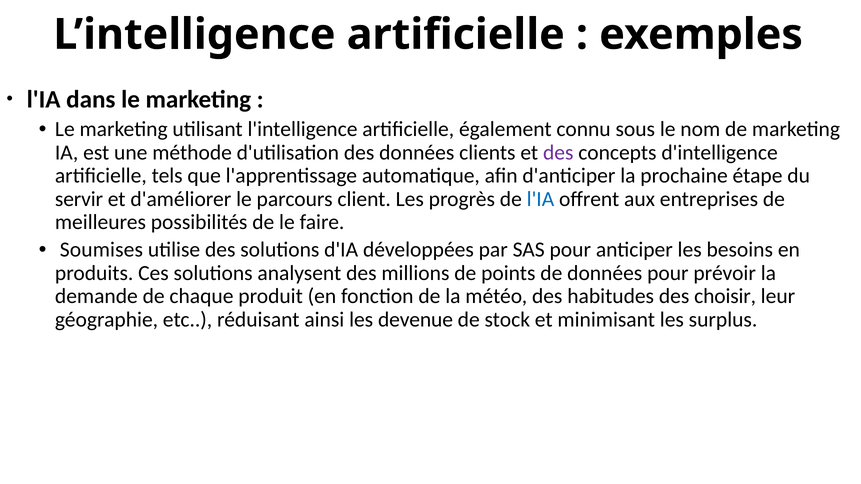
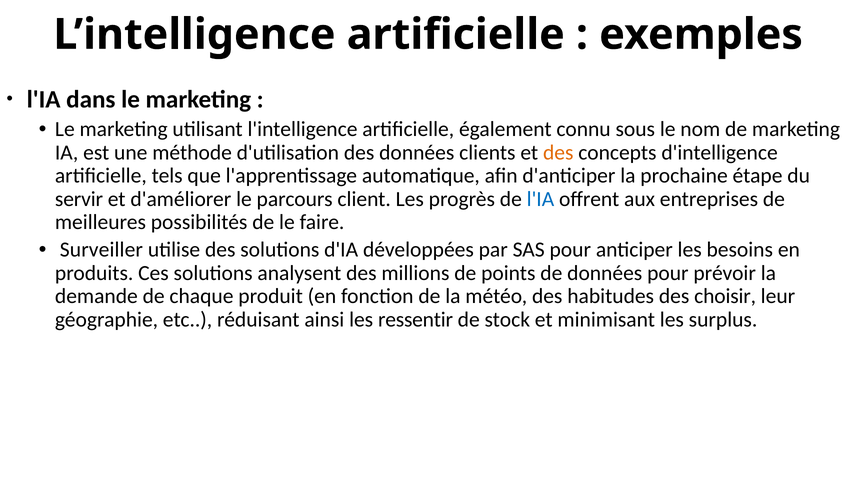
des at (558, 153) colour: purple -> orange
Soumises: Soumises -> Surveiller
devenue: devenue -> ressentir
